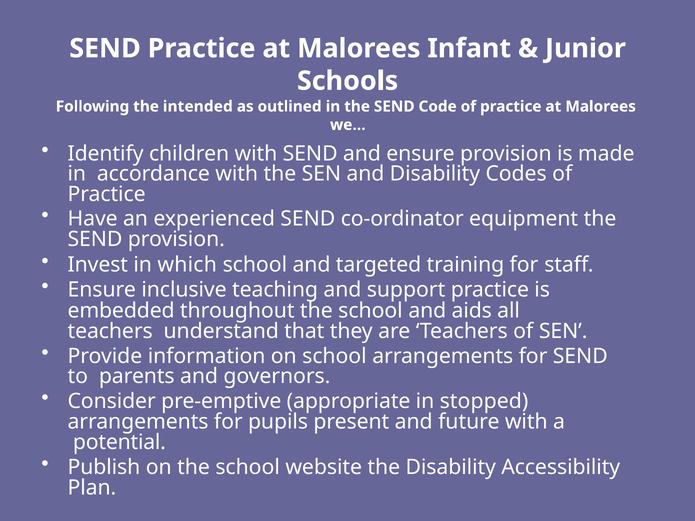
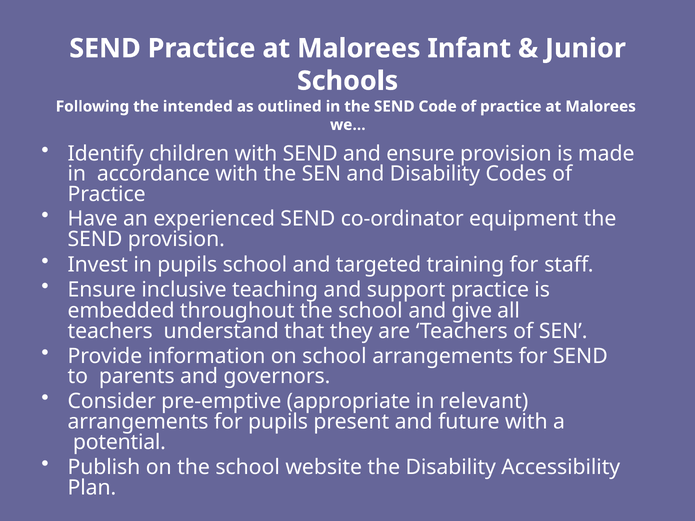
in which: which -> pupils
aids: aids -> give
stopped: stopped -> relevant
